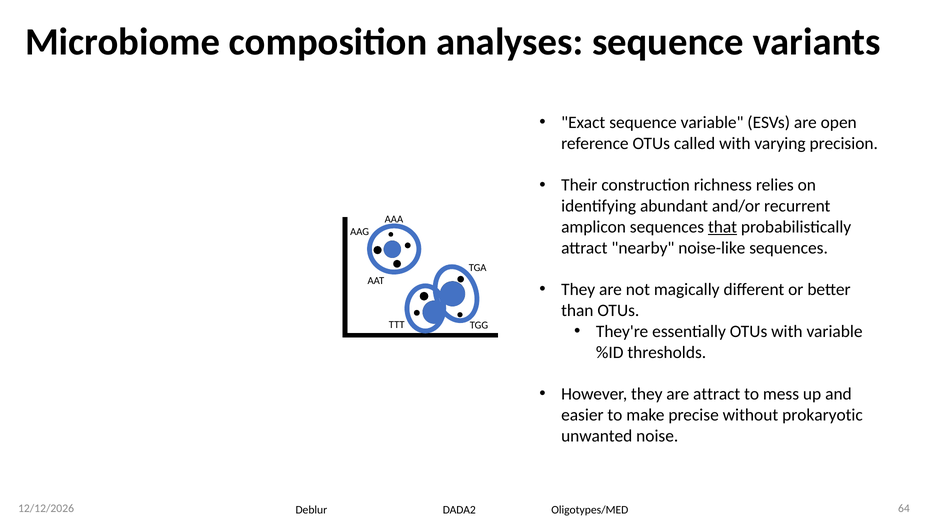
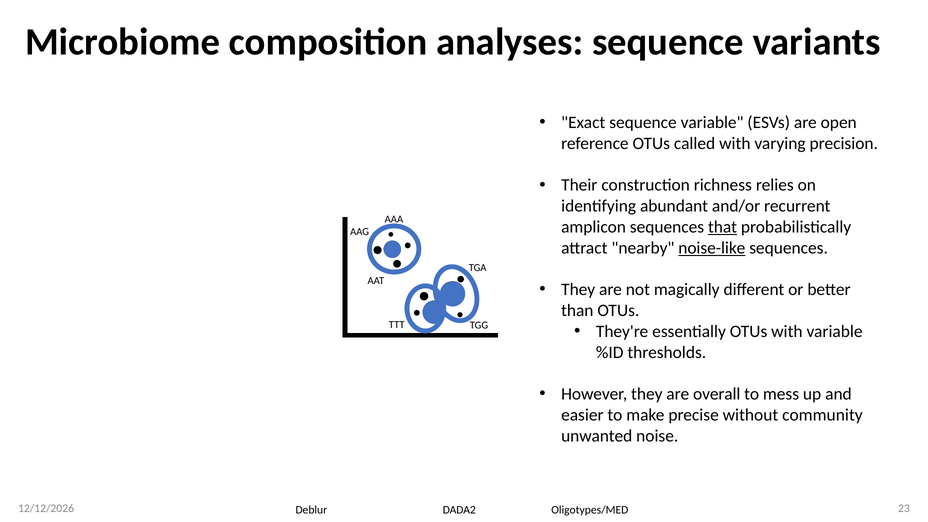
noise-like underline: none -> present
are attract: attract -> overall
prokaryotic: prokaryotic -> community
64: 64 -> 23
